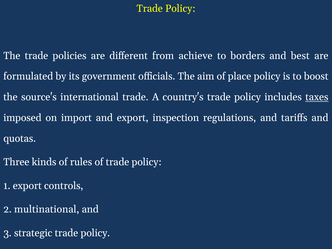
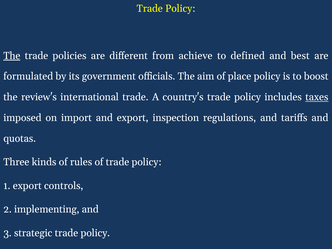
The at (12, 56) underline: none -> present
borders: borders -> defined
source's: source's -> review's
multinational: multinational -> implementing
